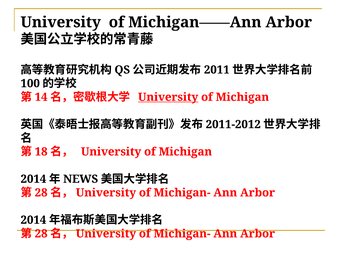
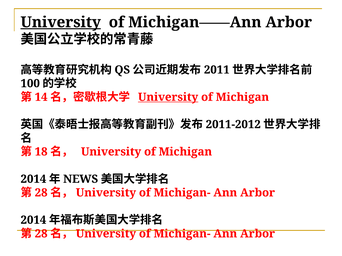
University at (61, 22) underline: none -> present
